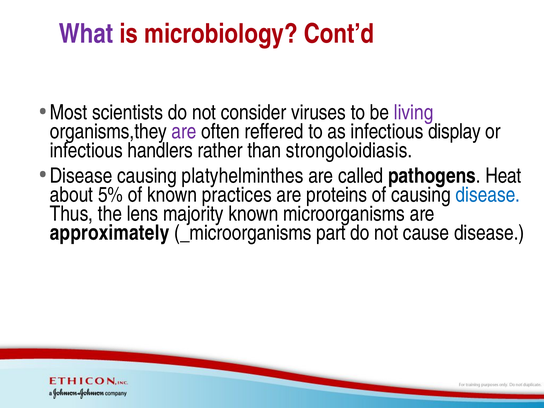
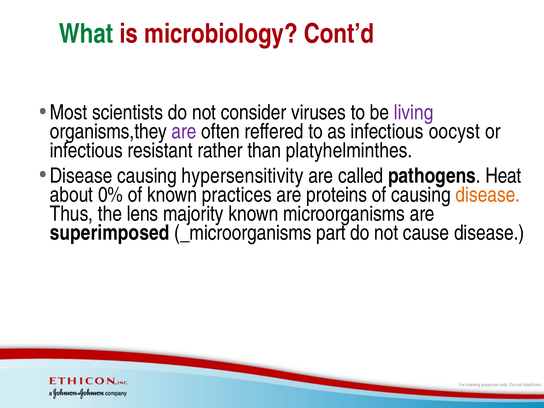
What colour: purple -> green
display: display -> oocyst
handlers: handlers -> resistant
strongoloidiasis: strongoloidiasis -> platyhelminthes
platyhelminthes: platyhelminthes -> hypersensitivity
5%: 5% -> 0%
disease at (488, 195) colour: blue -> orange
approximately: approximately -> superimposed
